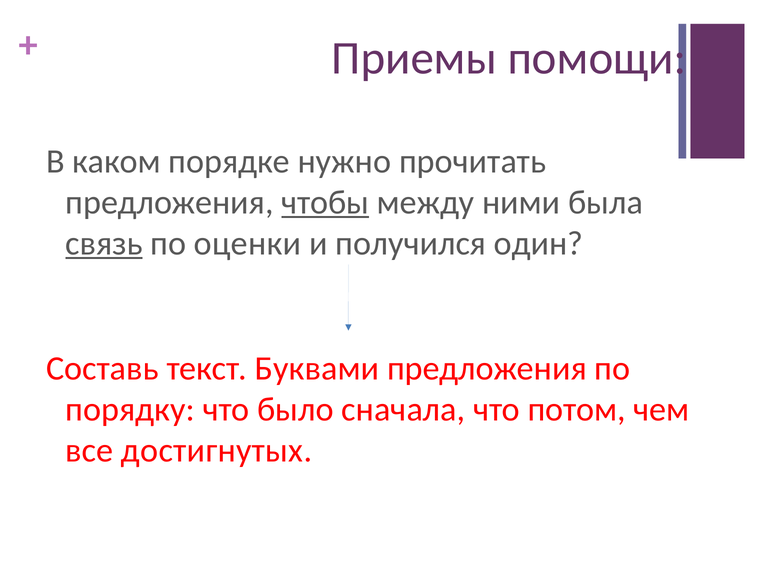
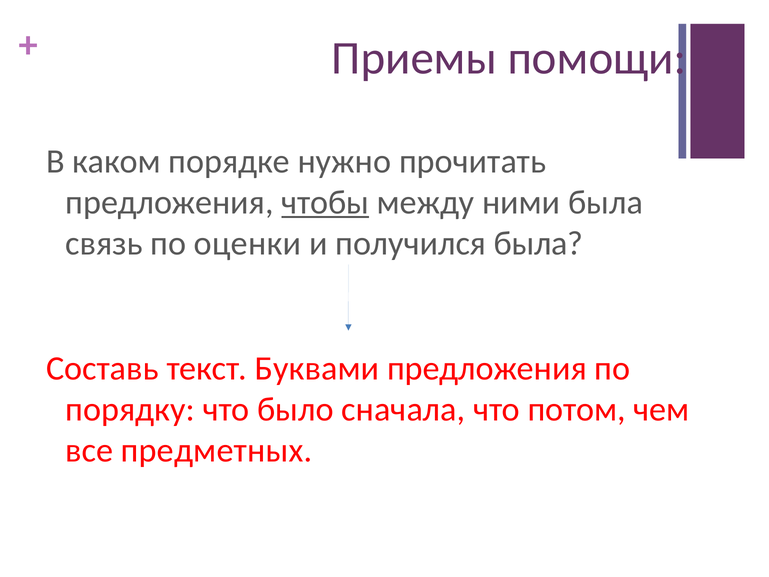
связь underline: present -> none
получился один: один -> была
достигнутых: достигнутых -> предметных
